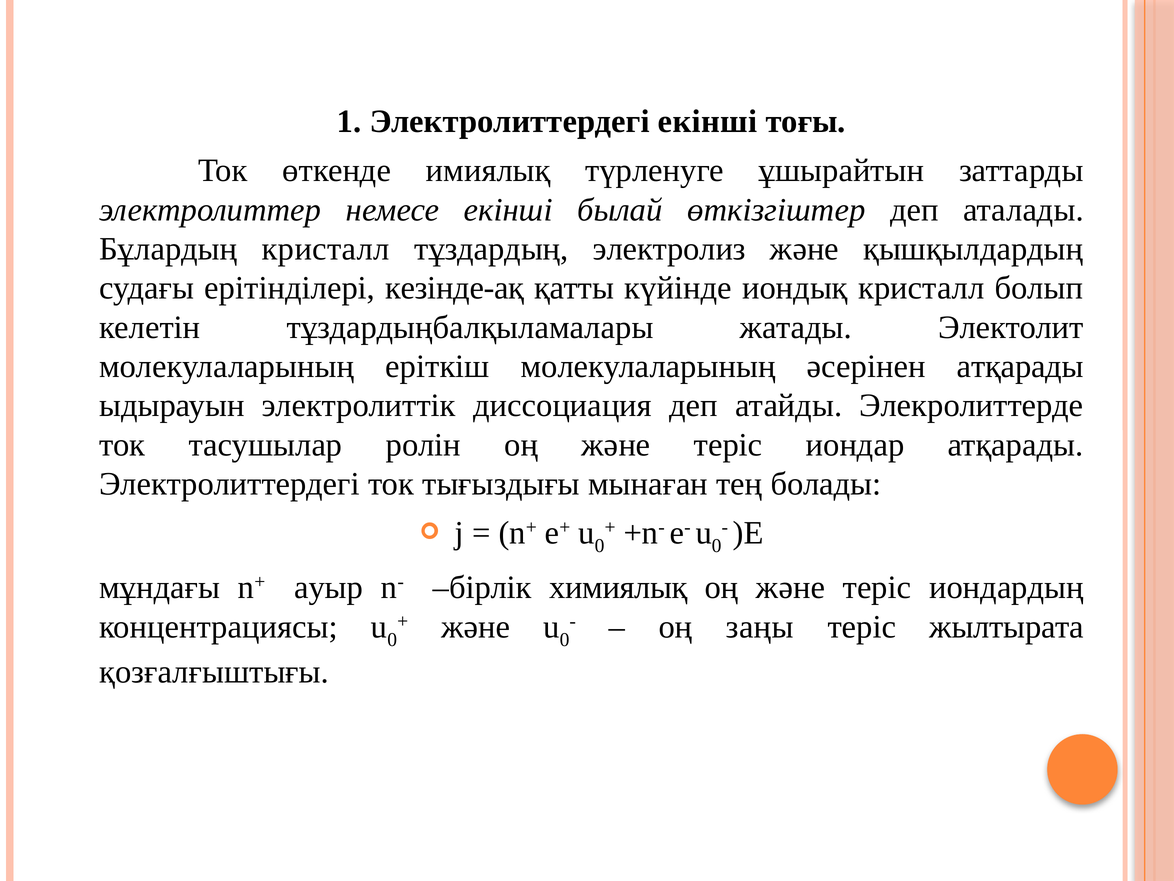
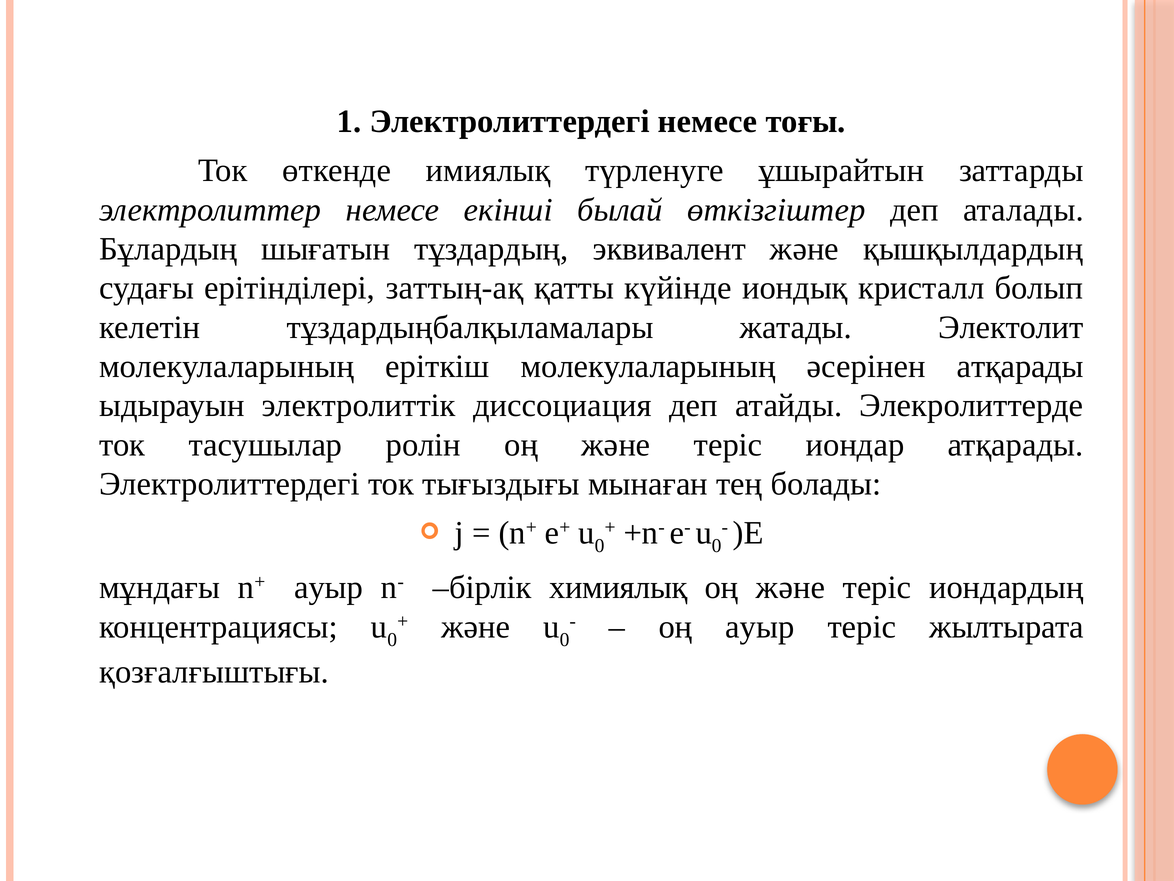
Электролиттердегі екінші: екінші -> немесе
Бұлардың кристалл: кристалл -> шығатын
электролиз: электролиз -> эквивалент
кезінде-ақ: кезінде-ақ -> заттың-ақ
оң заңы: заңы -> ауыр
